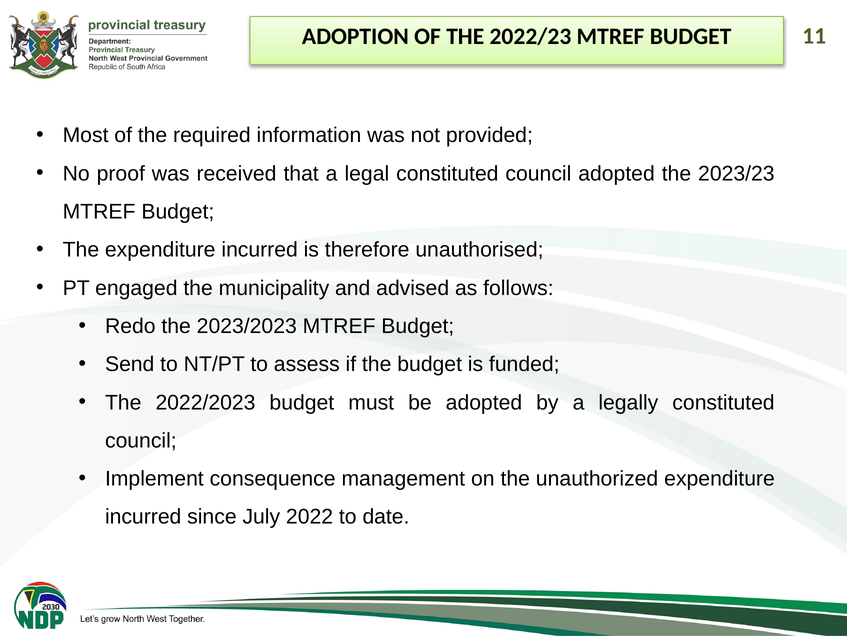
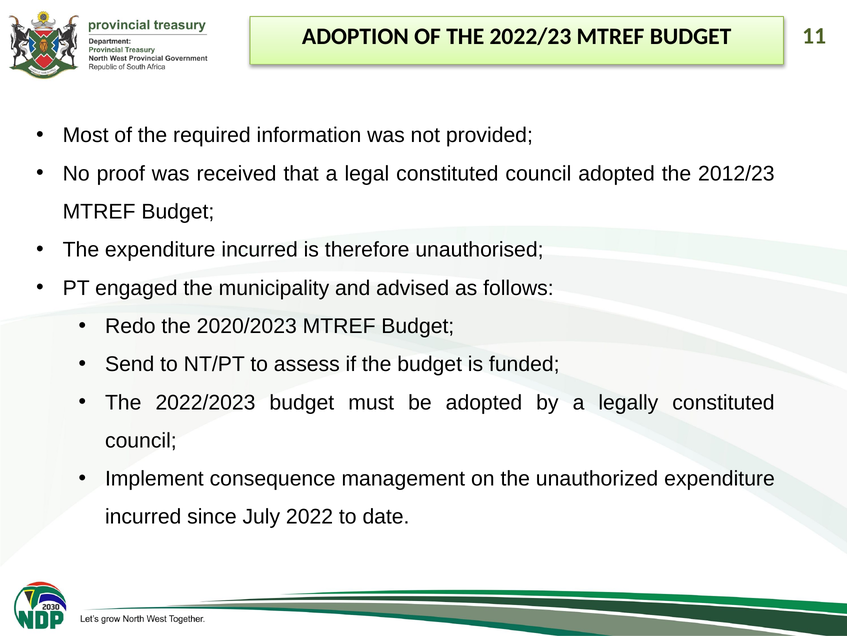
2023/23: 2023/23 -> 2012/23
2023/2023: 2023/2023 -> 2020/2023
